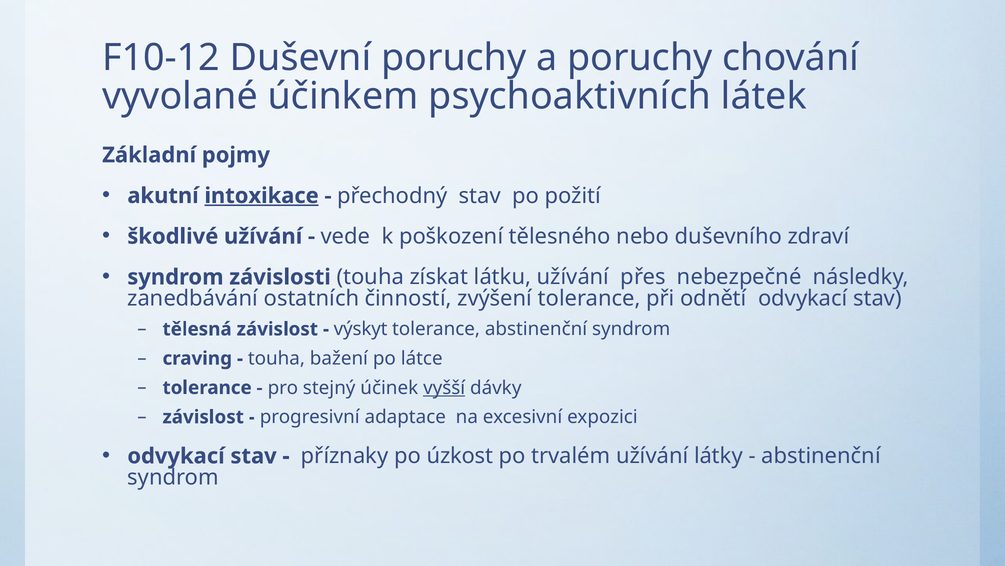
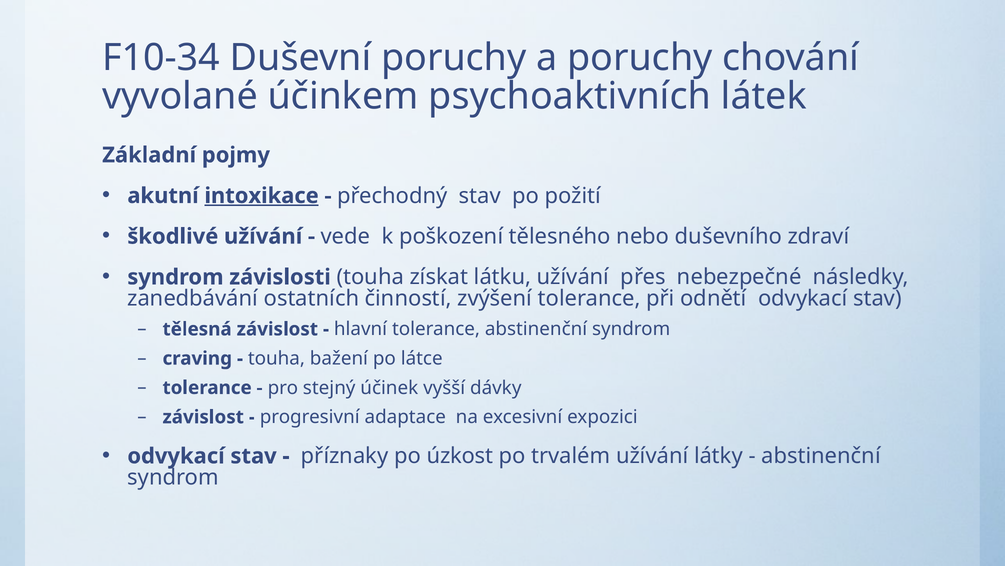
F10-12: F10-12 -> F10-34
výskyt: výskyt -> hlavní
vyšší underline: present -> none
